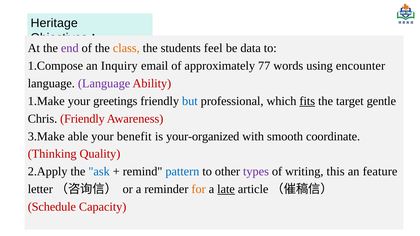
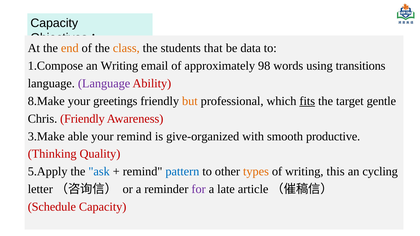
Heritage at (54, 23): Heritage -> Capacity
end colour: purple -> orange
feel: feel -> that
an Inquiry: Inquiry -> Writing
77: 77 -> 98
encounter: encounter -> transitions
1.Make: 1.Make -> 8.Make
but colour: blue -> orange
your benefit: benefit -> remind
your-organized: your-organized -> give-organized
coordinate: coordinate -> productive
2.Apply: 2.Apply -> 5.Apply
types colour: purple -> orange
feature: feature -> cycling
for colour: orange -> purple
late underline: present -> none
